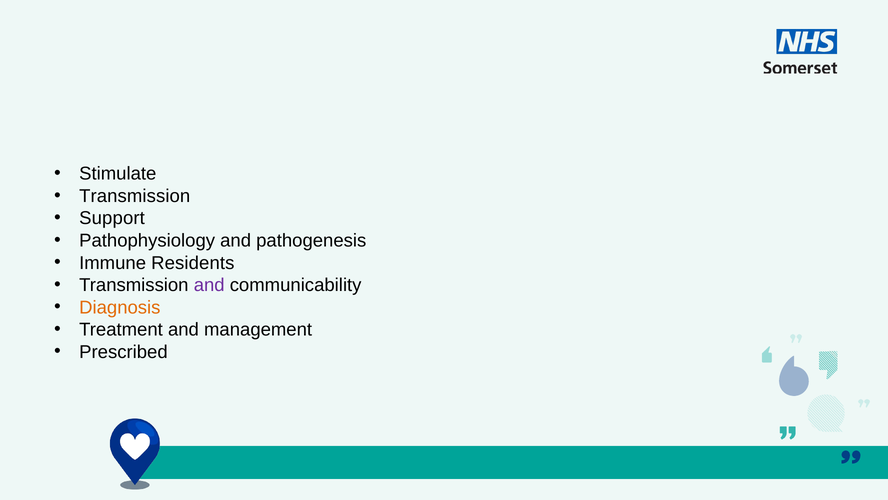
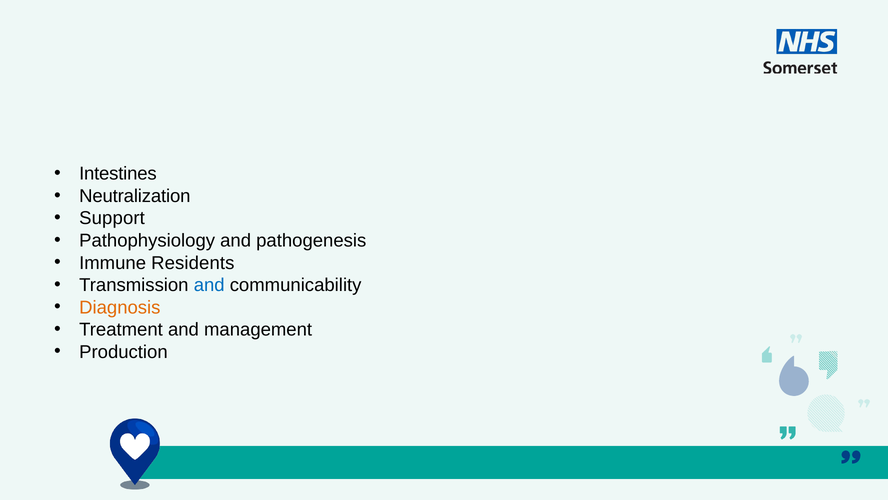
Stimulate: Stimulate -> Intestines
Transmission at (135, 196): Transmission -> Neutralization
and at (209, 285) colour: purple -> blue
Prescribed: Prescribed -> Production
